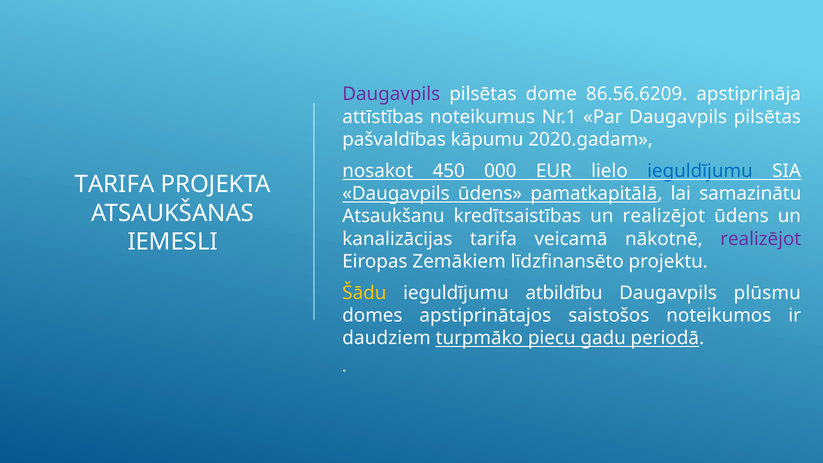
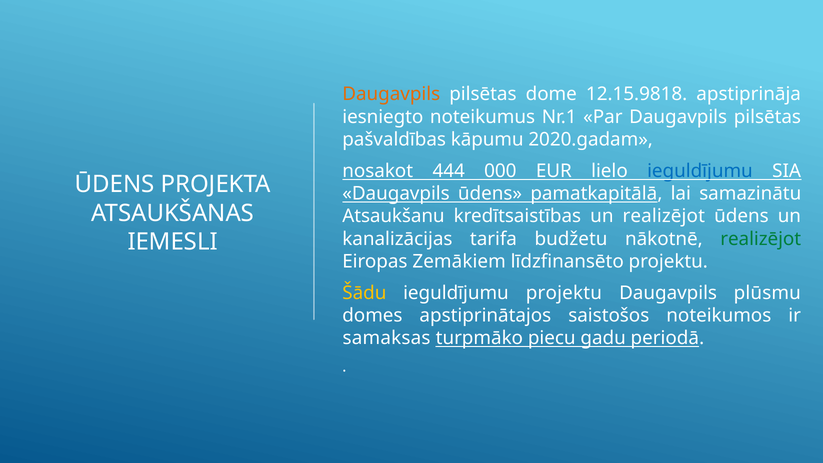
Daugavpils at (391, 94) colour: purple -> orange
86.56.6209: 86.56.6209 -> 12.15.9818
attīstības: attīstības -> iesniegto
450: 450 -> 444
TARIFA at (115, 184): TARIFA -> ŪDENS
veicamā: veicamā -> budžetu
realizējot at (761, 239) colour: purple -> green
ieguldījumu atbildību: atbildību -> projektu
daudziem: daudziem -> samaksas
